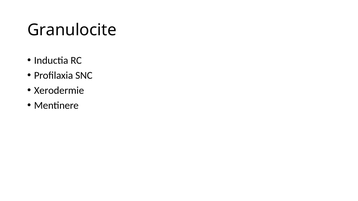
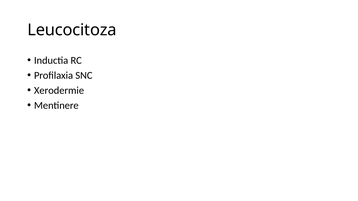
Granulocite: Granulocite -> Leucocitoza
